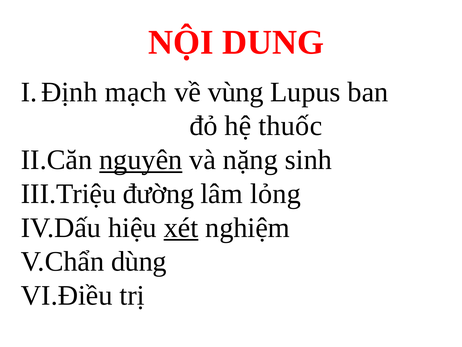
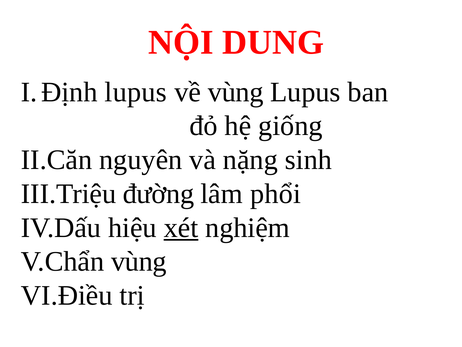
mạch at (136, 92): mạch -> lupus
thuốc: thuốc -> giống
nguyên underline: present -> none
lỏng: lỏng -> phổi
dùng at (139, 261): dùng -> vùng
